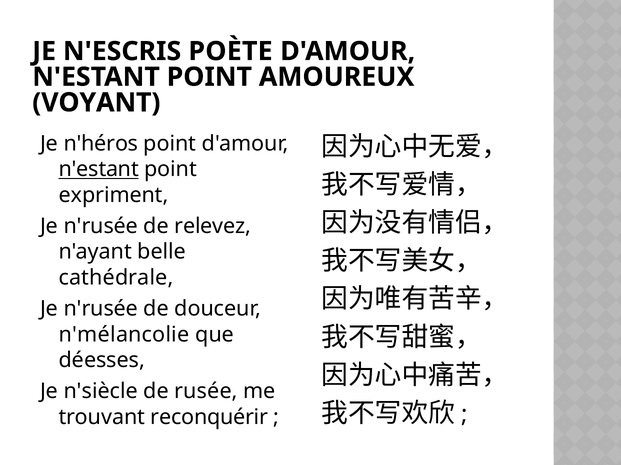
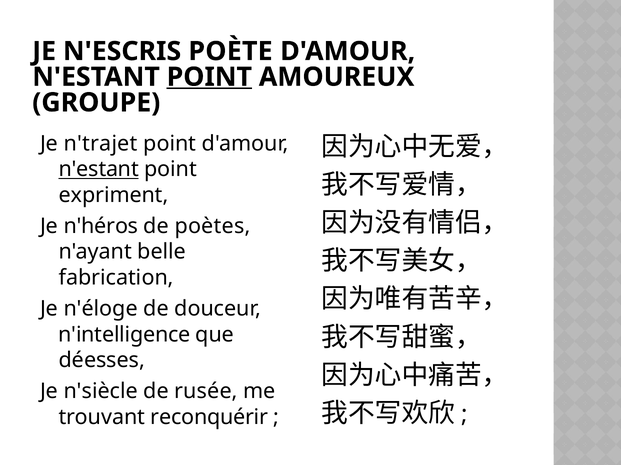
POINT at (209, 77) underline: none -> present
VOYANT: VOYANT -> GROUPE
n'héros: n'héros -> n'trajet
n'rusée at (101, 226): n'rusée -> n'héros
relevez: relevez -> poètes
cathédrale: cathédrale -> fabrication
n'rusée at (101, 309): n'rusée -> n'éloge
n'mélancolie: n'mélancolie -> n'intelligence
